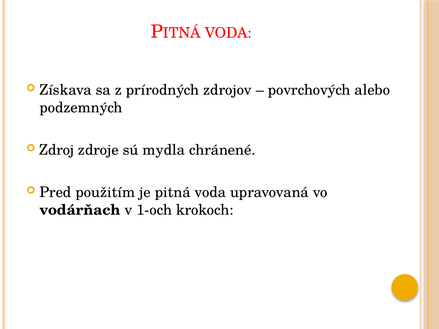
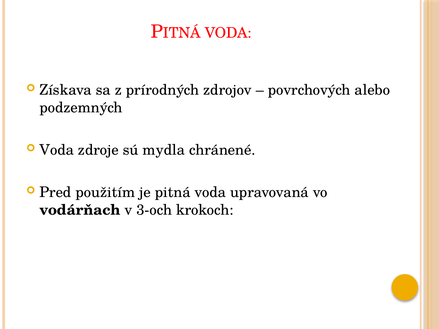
Zdroj at (57, 150): Zdroj -> Voda
1-och: 1-och -> 3-och
